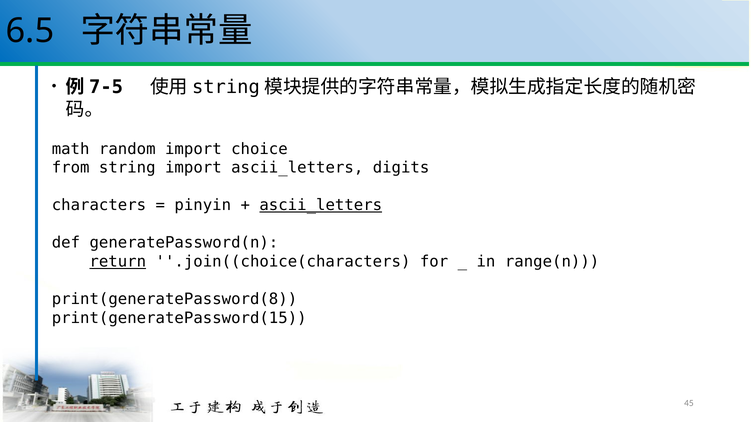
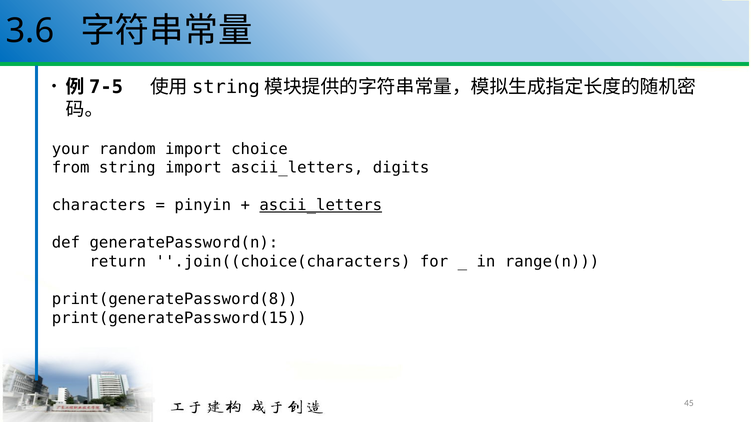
6.5: 6.5 -> 3.6
math: math -> your
return underline: present -> none
